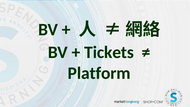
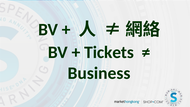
Platform: Platform -> Business
